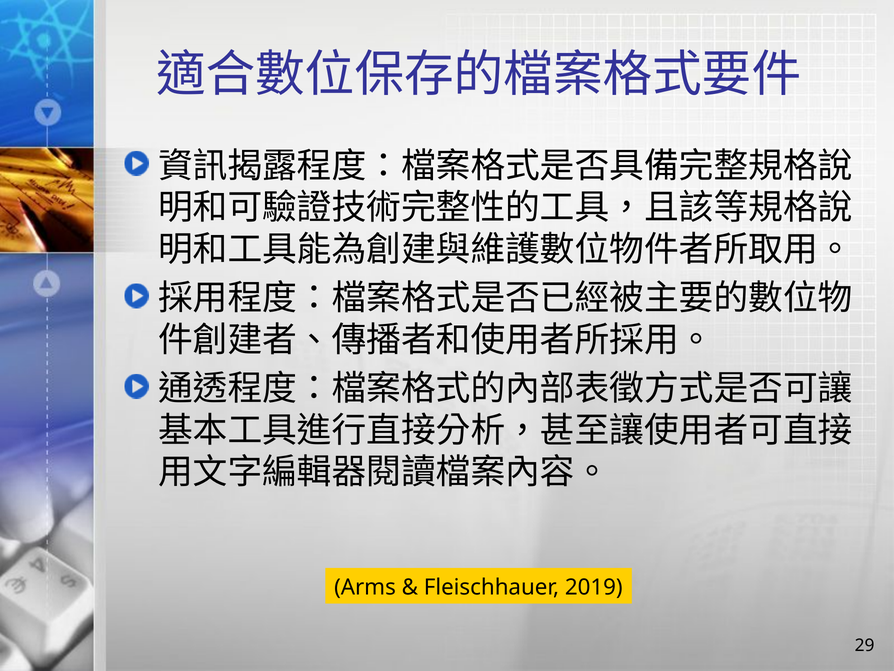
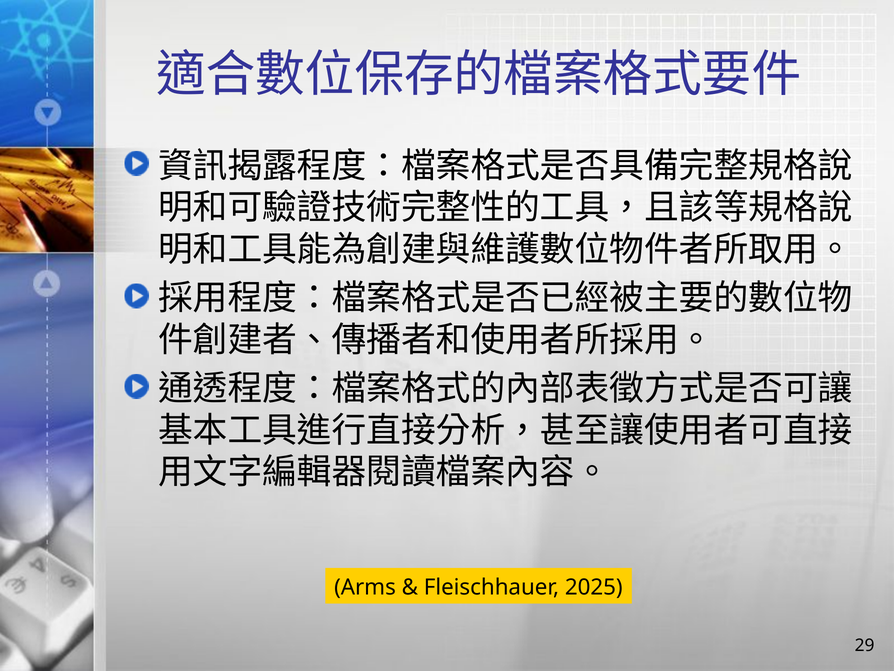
2019: 2019 -> 2025
